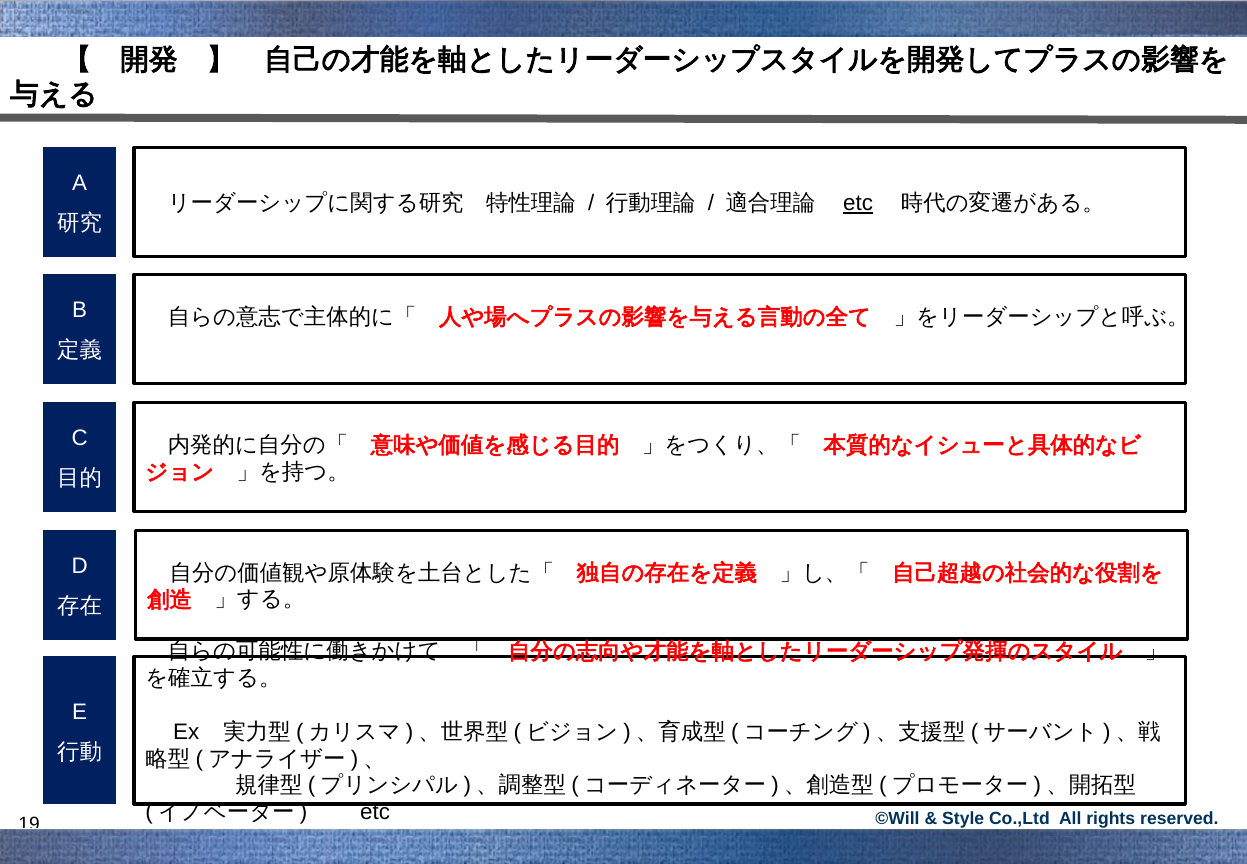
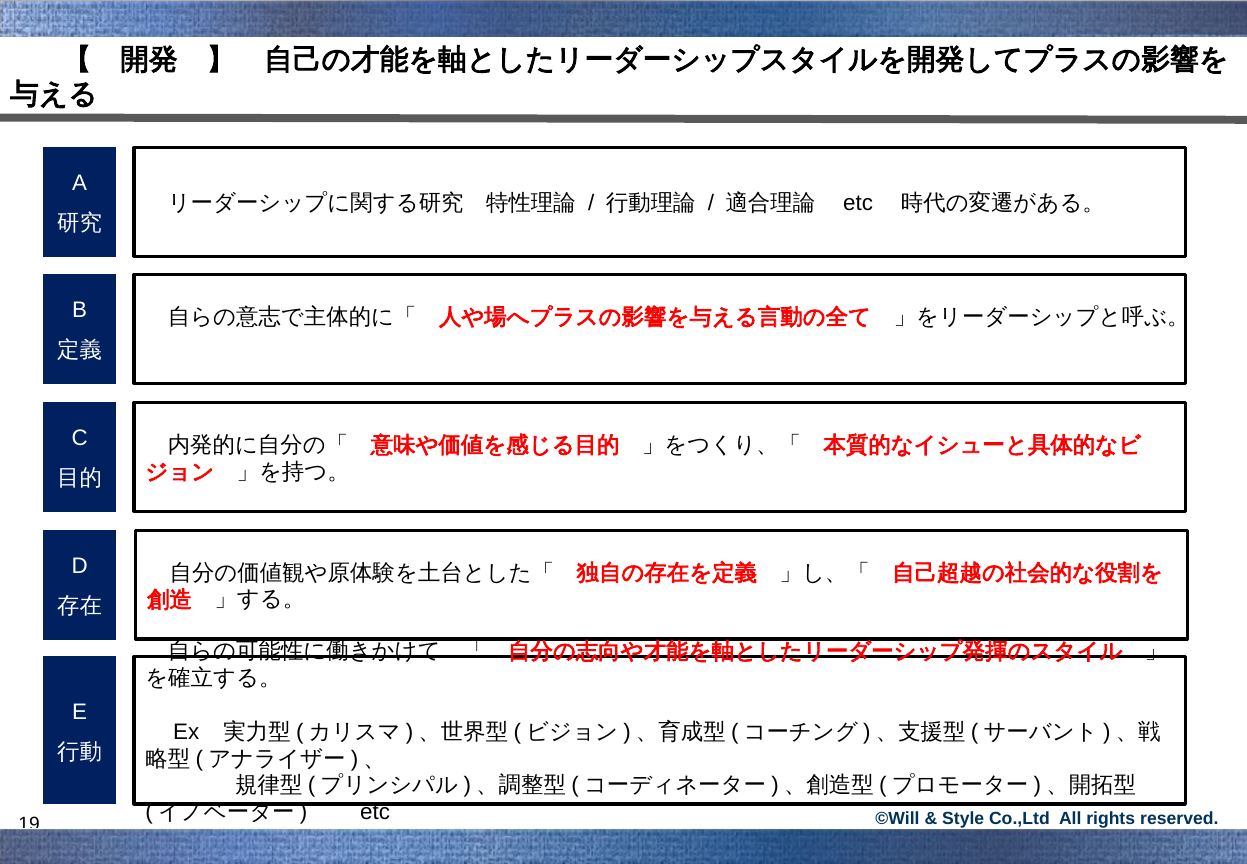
etc at (858, 203) underline: present -> none
